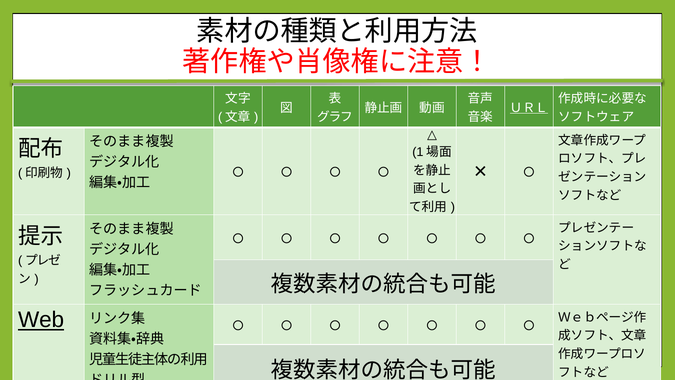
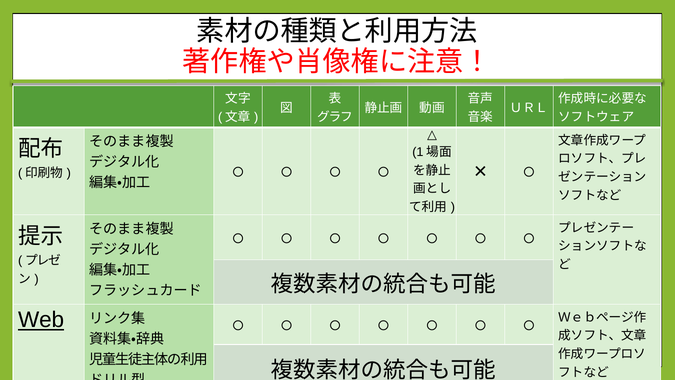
ＵＲＬ underline: present -> none
